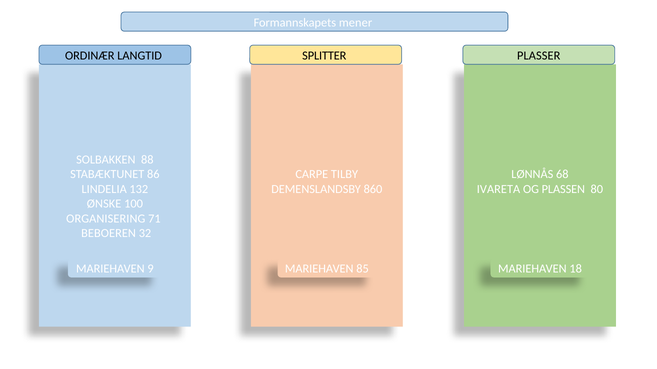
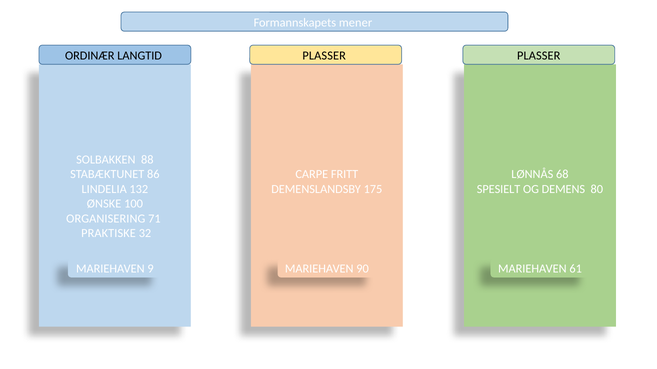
LANGTID SPLITTER: SPLITTER -> PLASSER
TILBY: TILBY -> FRITT
860: 860 -> 175
IVARETA: IVARETA -> SPESIELT
PLASSEN: PLASSEN -> DEMENS
BEBOEREN: BEBOEREN -> PRAKTISKE
85: 85 -> 90
18: 18 -> 61
